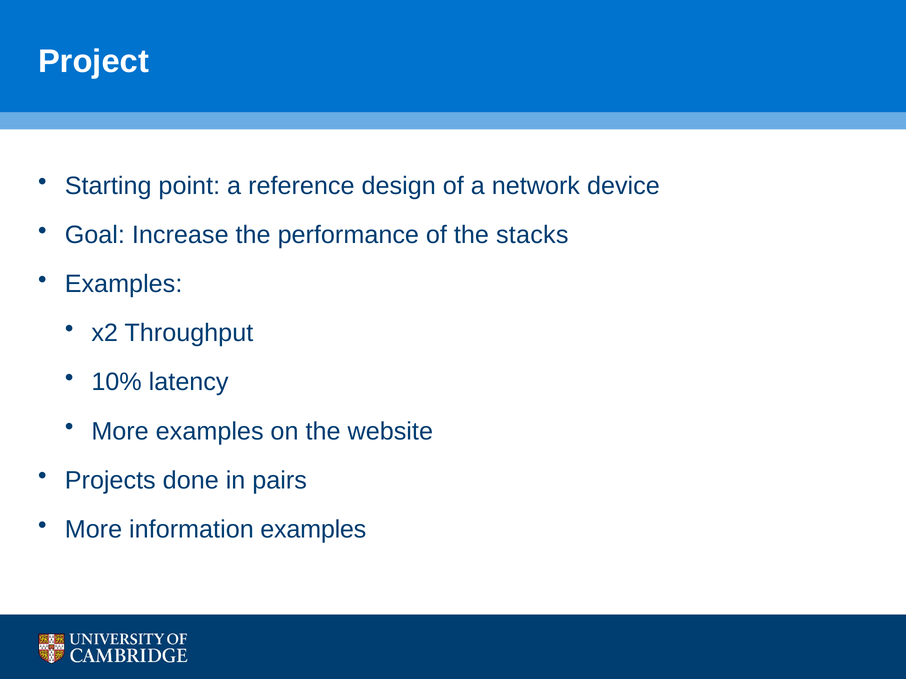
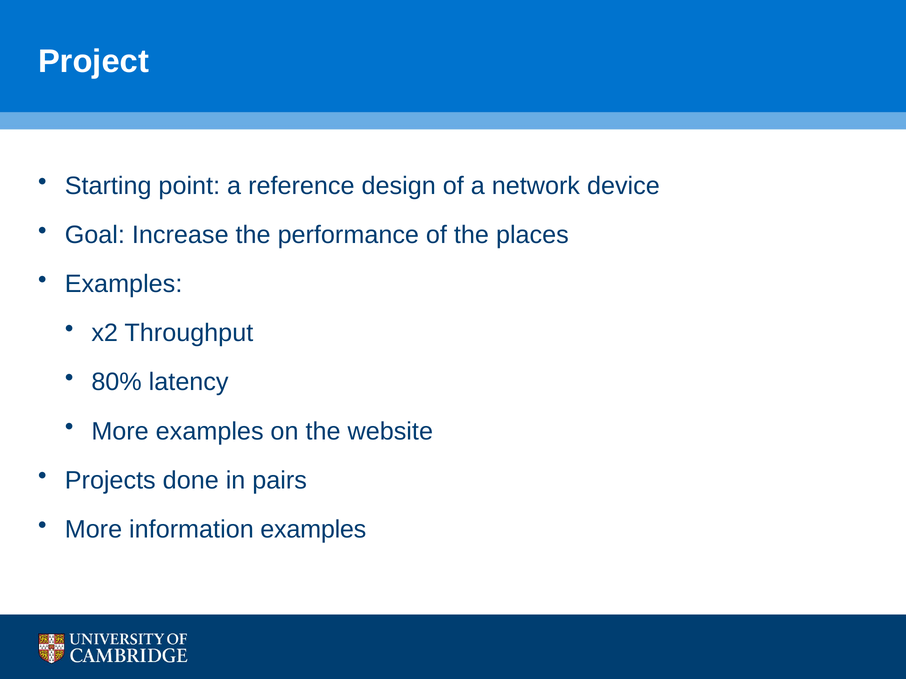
stacks: stacks -> places
10%: 10% -> 80%
